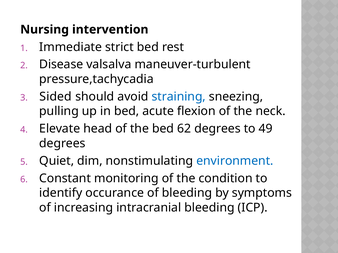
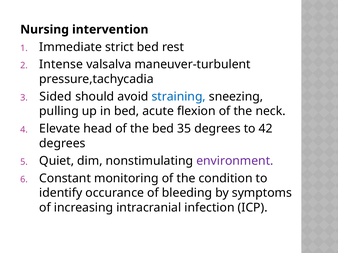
Disease: Disease -> Intense
62: 62 -> 35
49: 49 -> 42
environment colour: blue -> purple
intracranial bleeding: bleeding -> infection
